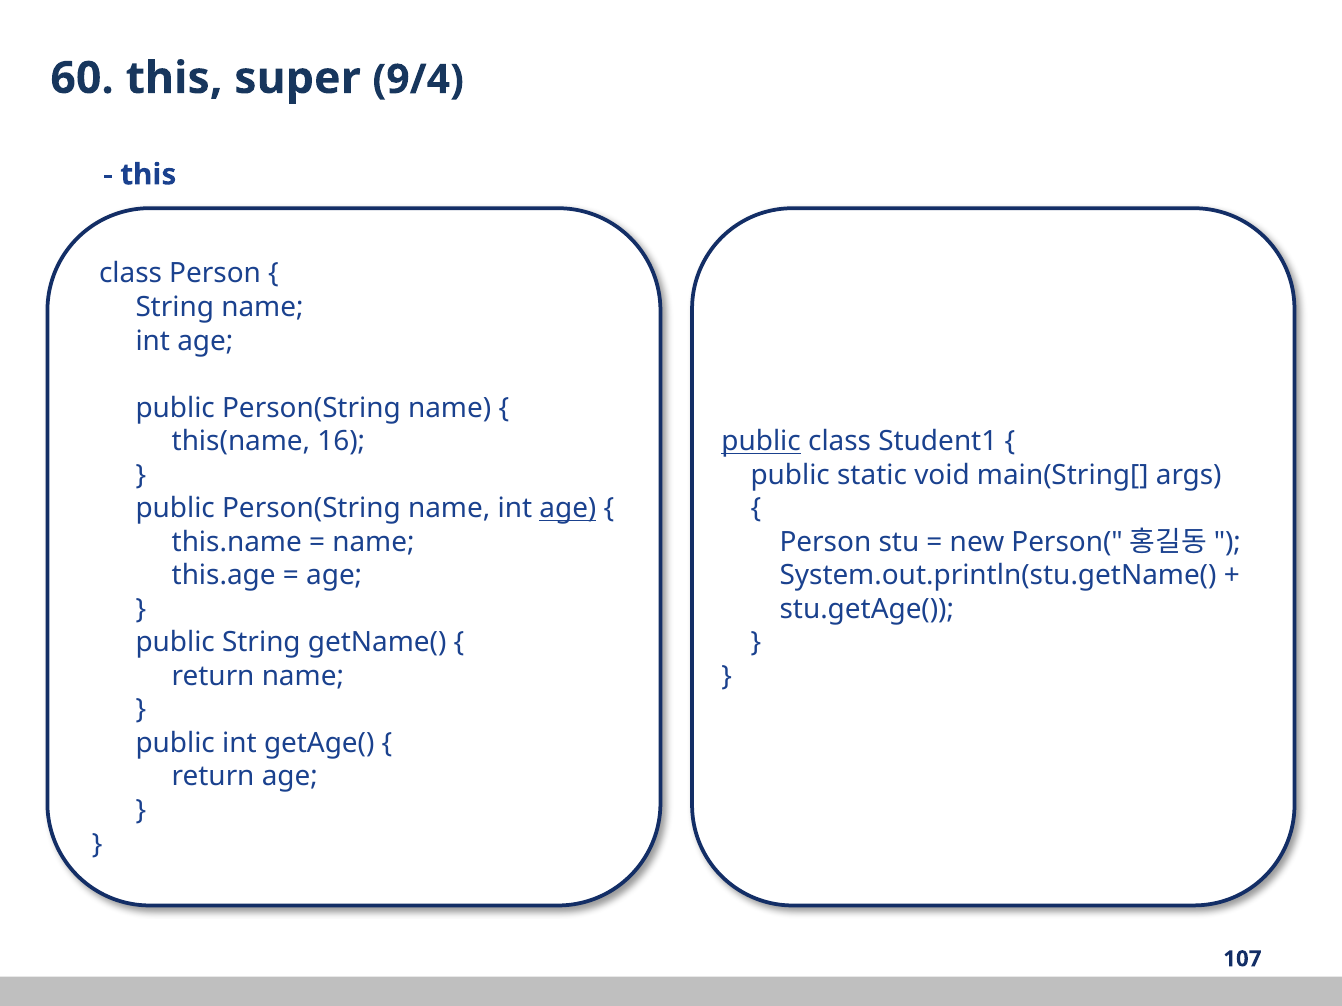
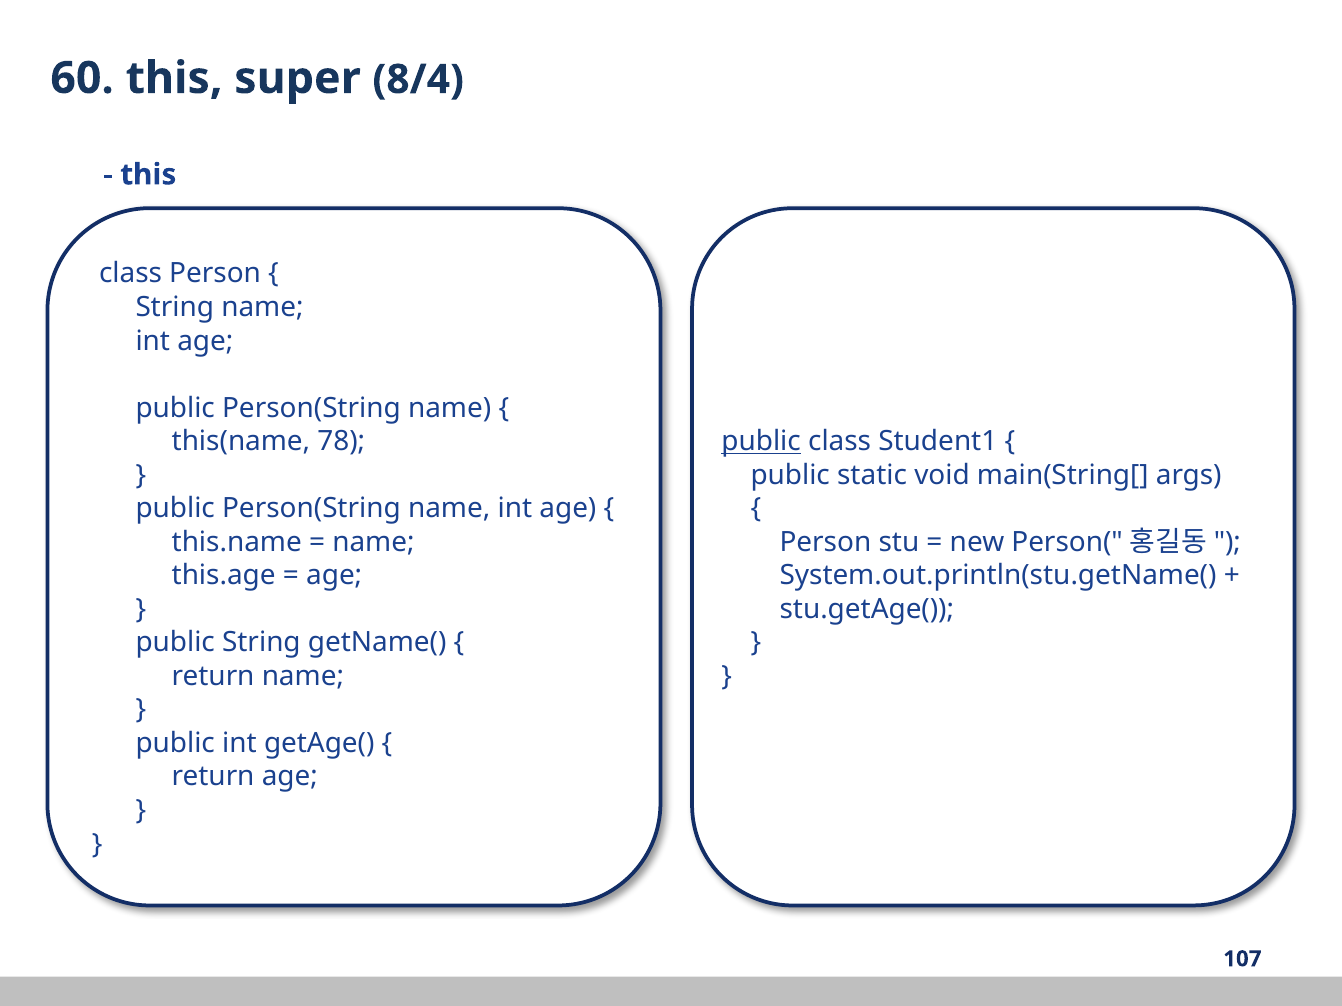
9/4: 9/4 -> 8/4
16: 16 -> 78
age at (568, 509) underline: present -> none
